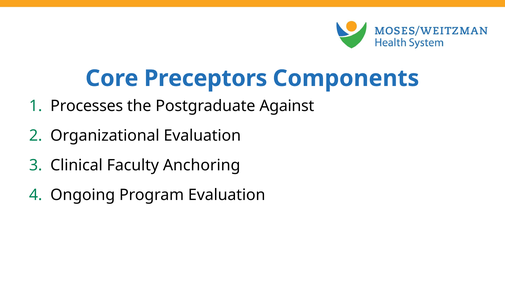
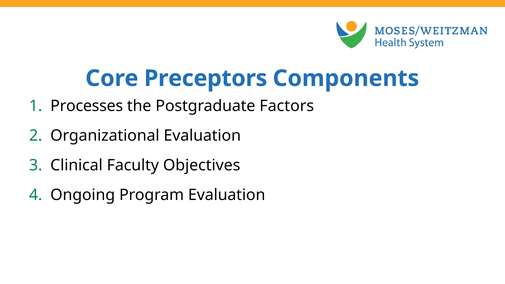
Against: Against -> Factors
Anchoring: Anchoring -> Objectives
